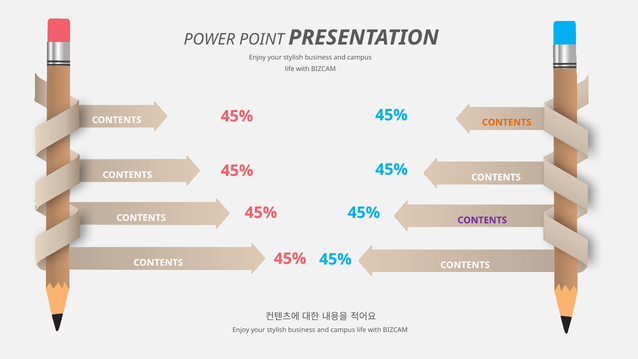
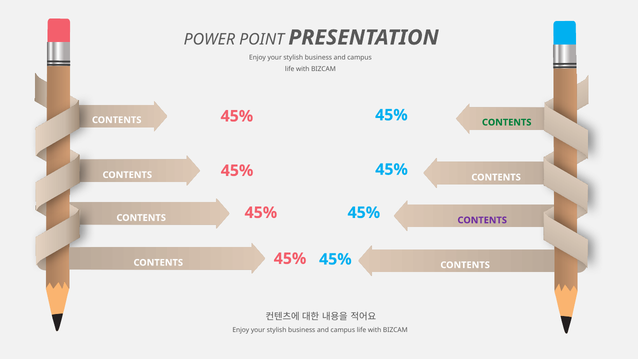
CONTENTS at (507, 122) colour: orange -> green
